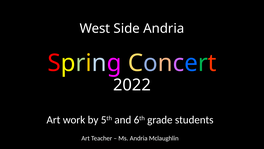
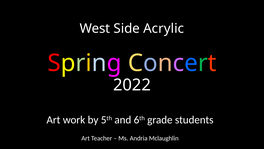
Side Andria: Andria -> Acrylic
